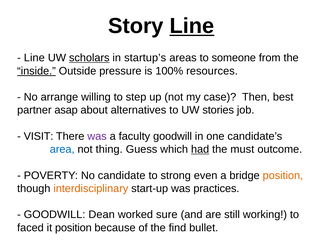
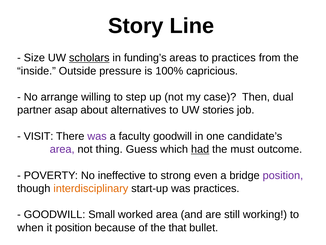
Line at (192, 26) underline: present -> none
Line at (34, 58): Line -> Size
startup’s: startup’s -> funding’s
to someone: someone -> practices
inside underline: present -> none
resources: resources -> capricious
best: best -> dual
area at (62, 149) colour: blue -> purple
candidate: candidate -> ineffective
position at (283, 175) colour: orange -> purple
Dean: Dean -> Small
worked sure: sure -> area
faced: faced -> when
find: find -> that
